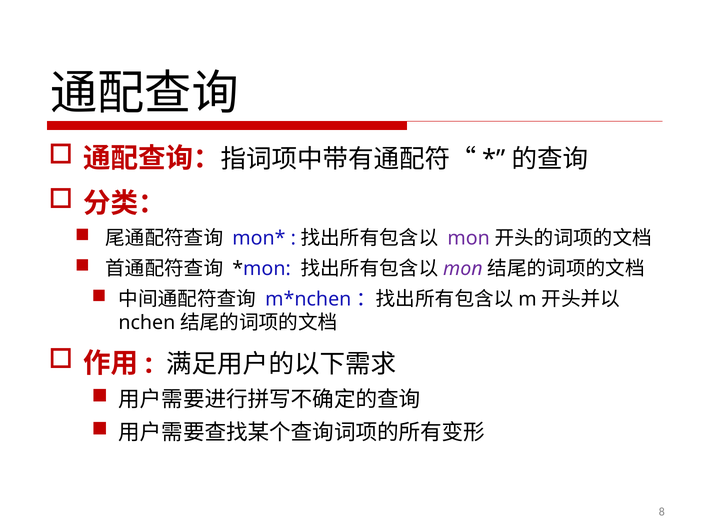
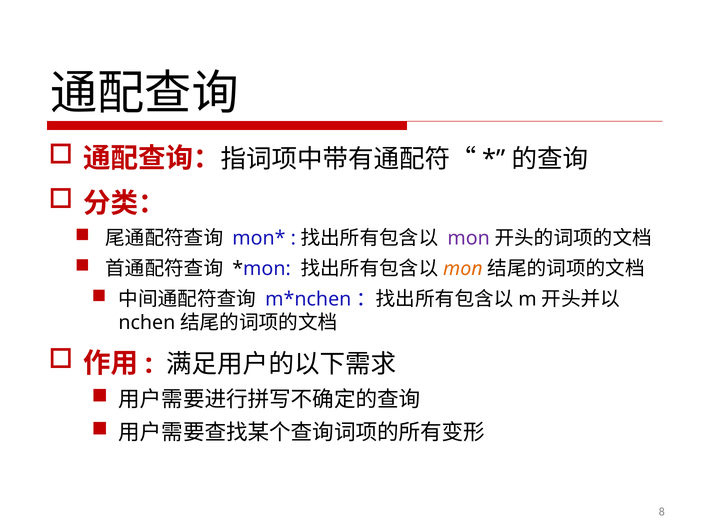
mon at (463, 269) colour: purple -> orange
